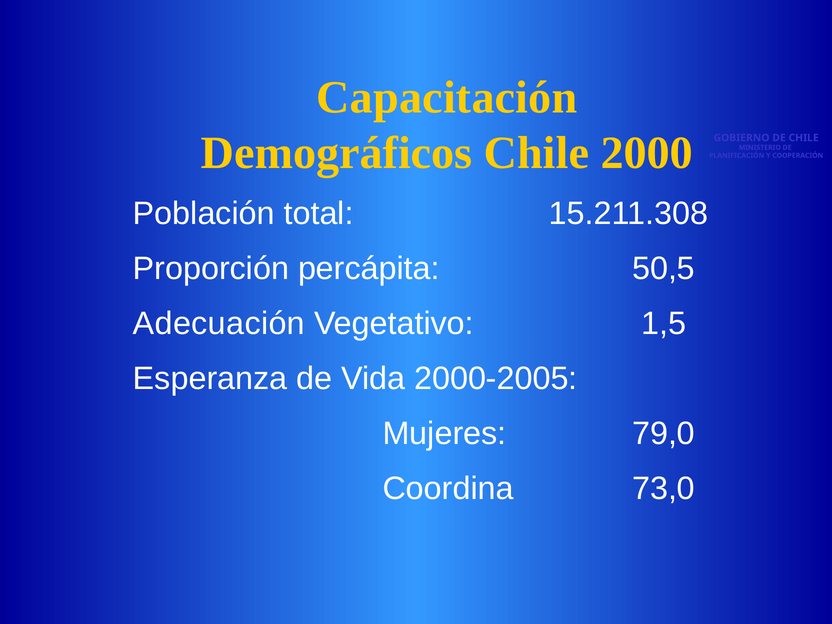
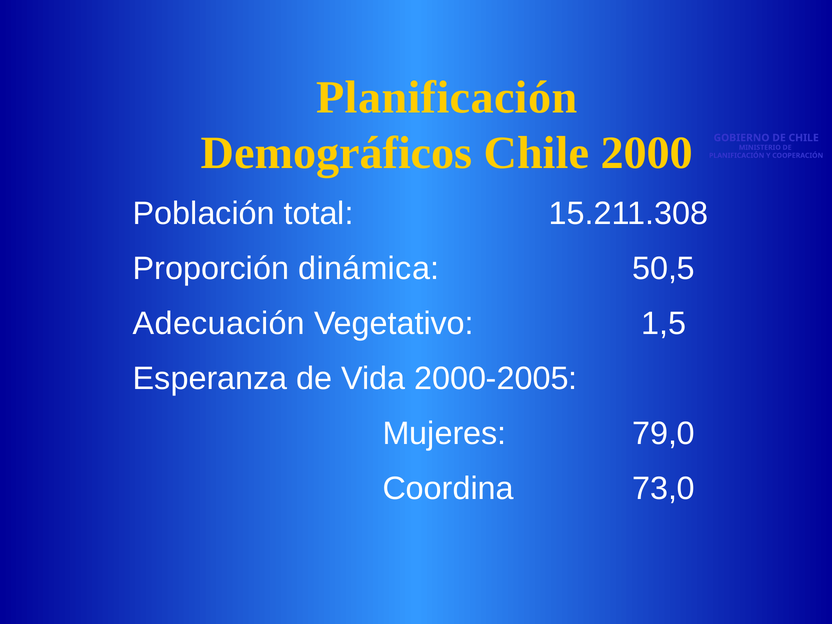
Capacitación at (447, 97): Capacitación -> Planificación
percápita: percápita -> dinámica
